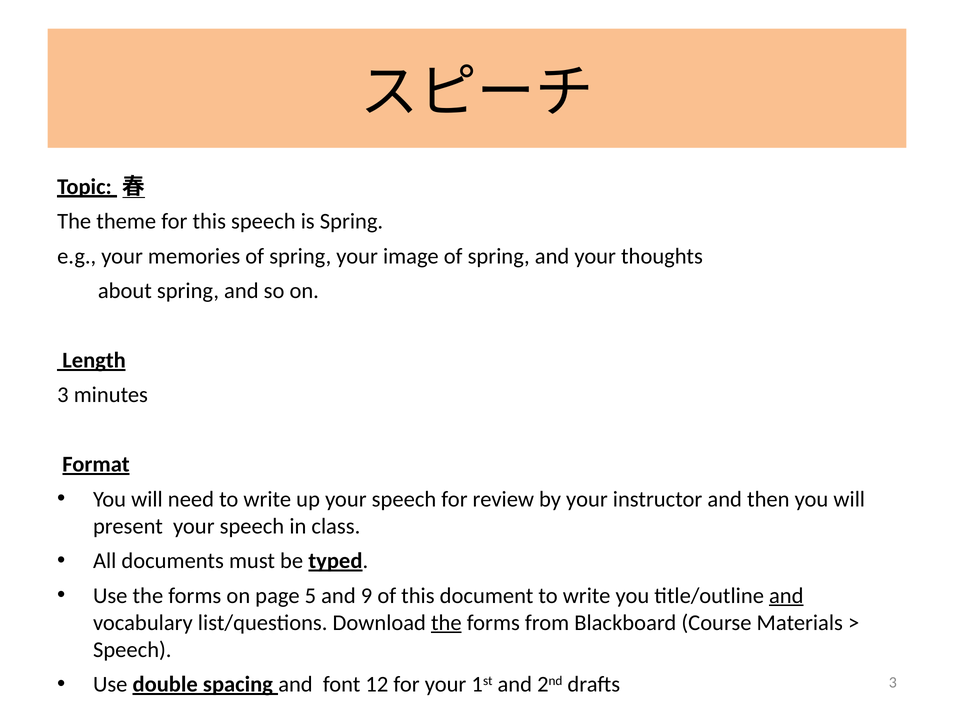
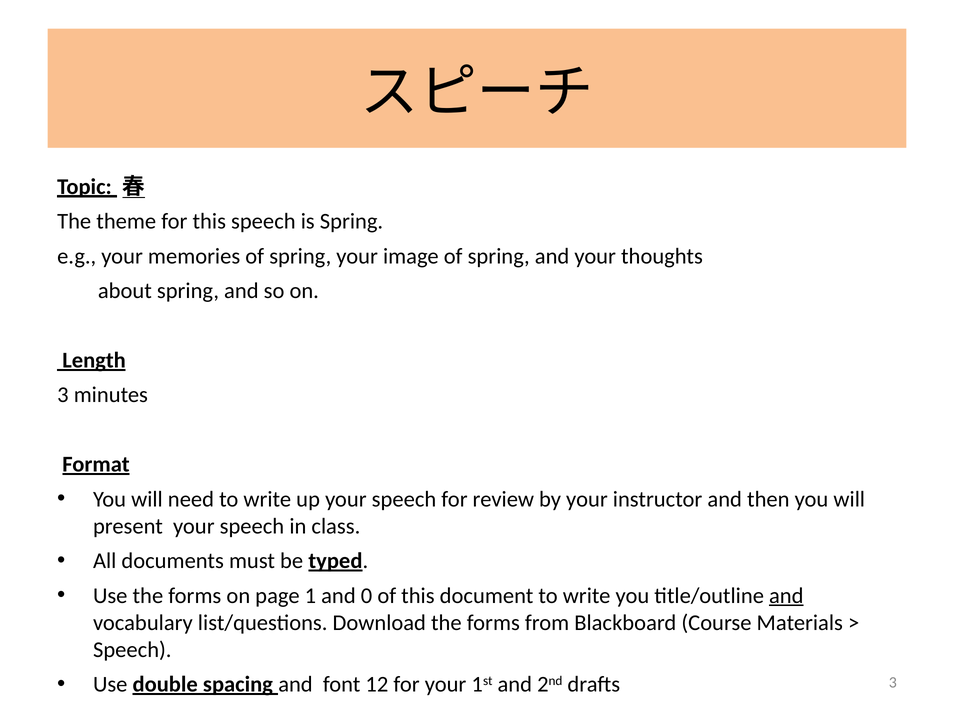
5: 5 -> 1
9: 9 -> 0
the at (446, 623) underline: present -> none
